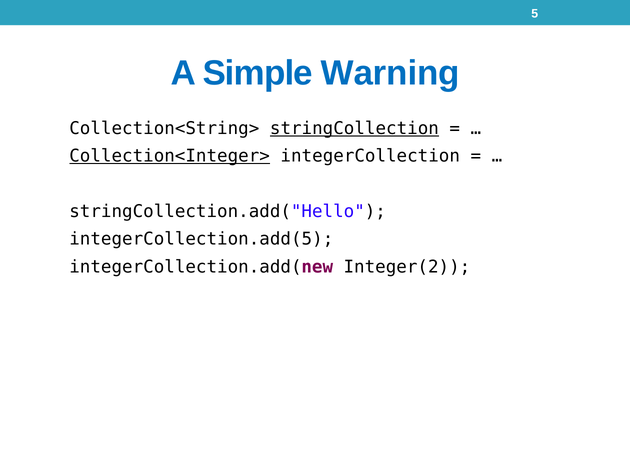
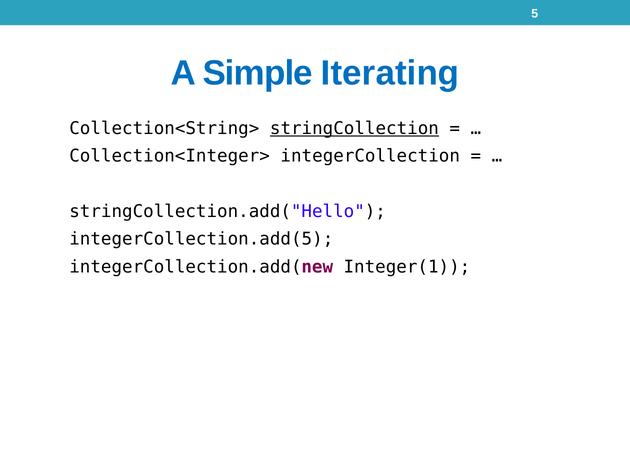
Warning: Warning -> Iterating
Collection<Integer> underline: present -> none
Integer(2: Integer(2 -> Integer(1
